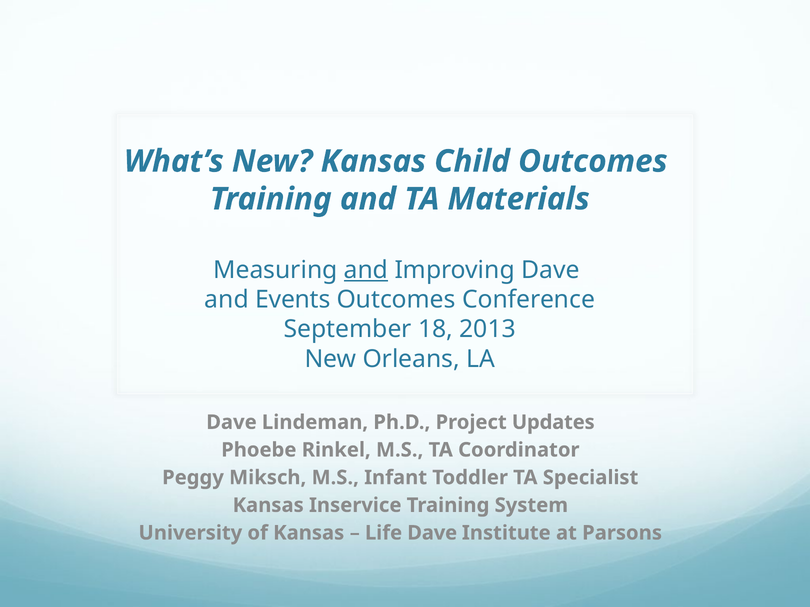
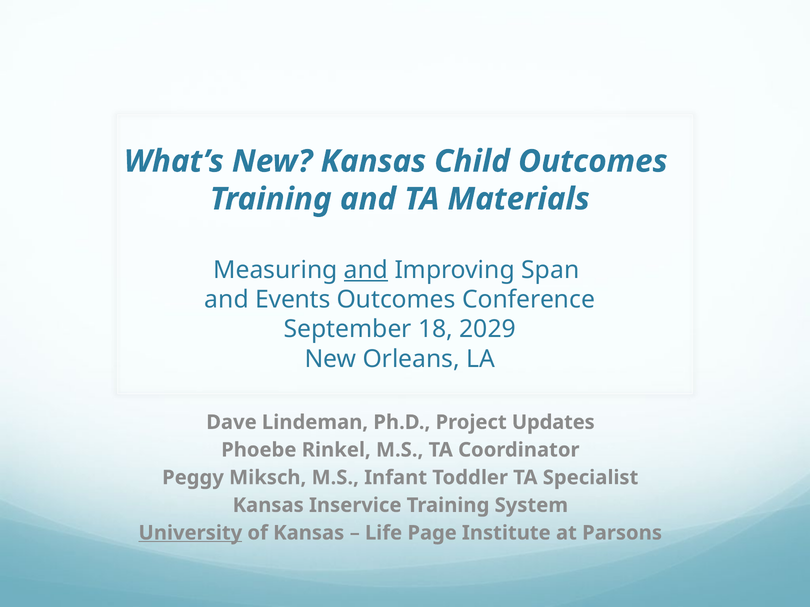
Improving Dave: Dave -> Span
2013: 2013 -> 2029
University underline: none -> present
Life Dave: Dave -> Page
